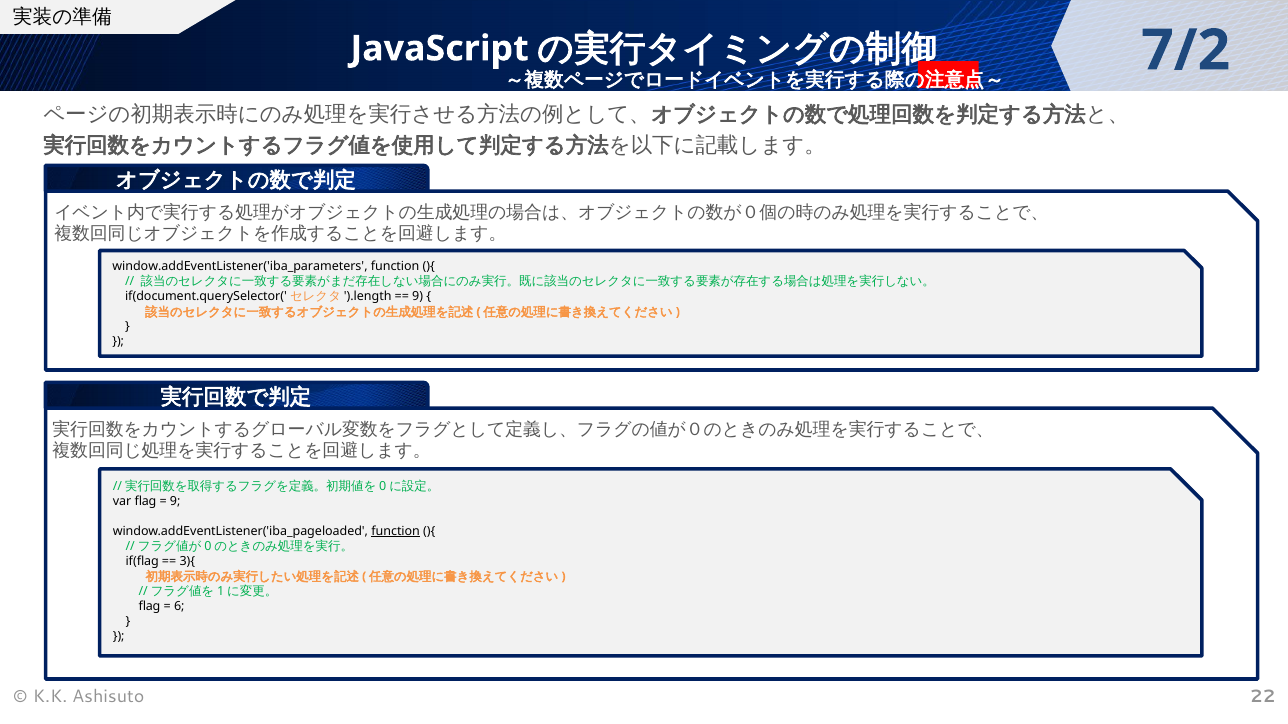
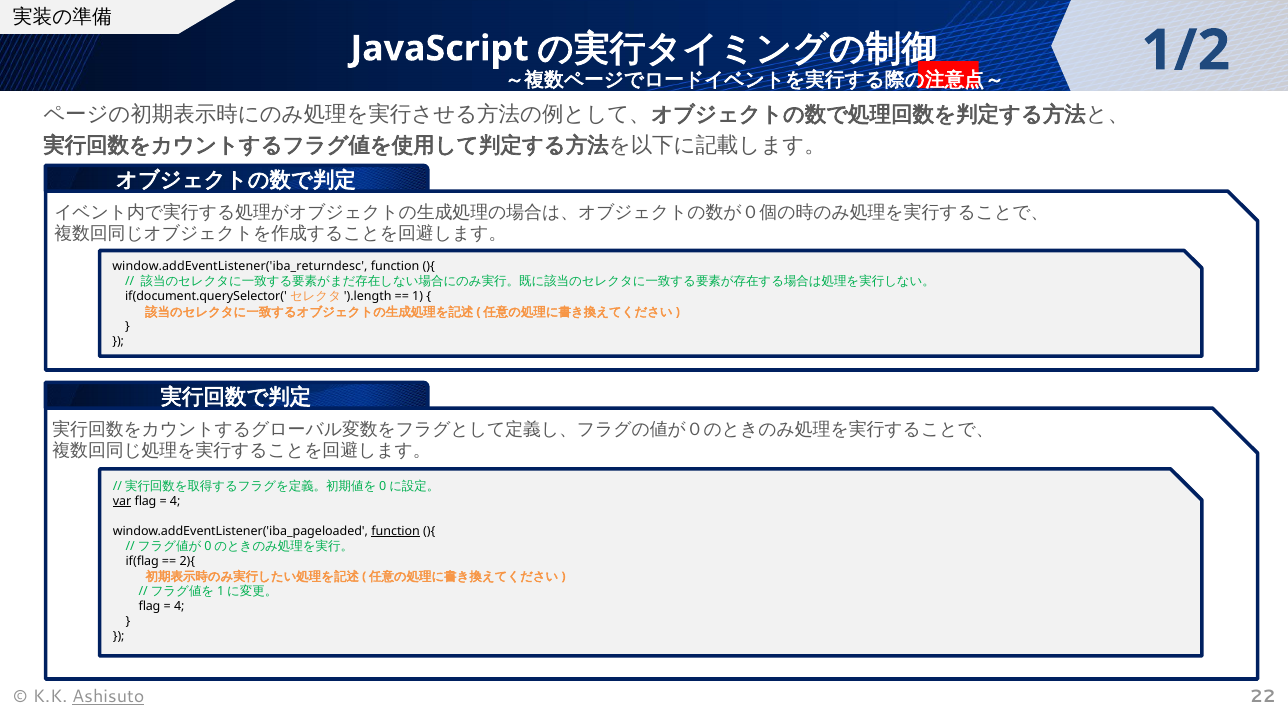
7/2: 7/2 -> 1/2
window.addEventListener('iba_parameters: window.addEventListener('iba_parameters -> window.addEventListener('iba_returndesc
9 at (418, 297): 9 -> 1
var underline: none -> present
9 at (175, 502): 9 -> 4
3){: 3){ -> 2){
6 at (179, 607): 6 -> 4
Ashisuto underline: none -> present
